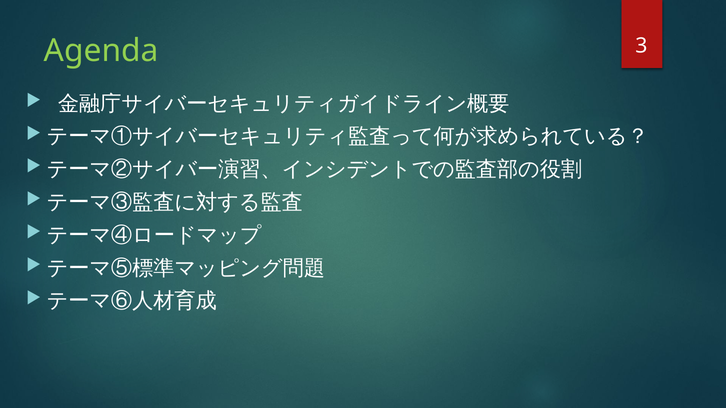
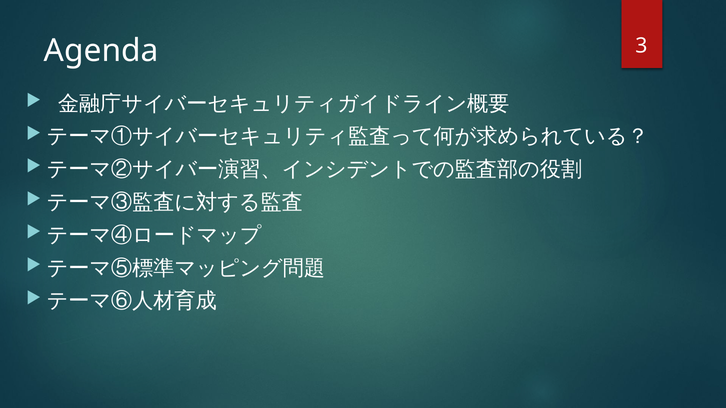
Agenda colour: light green -> white
